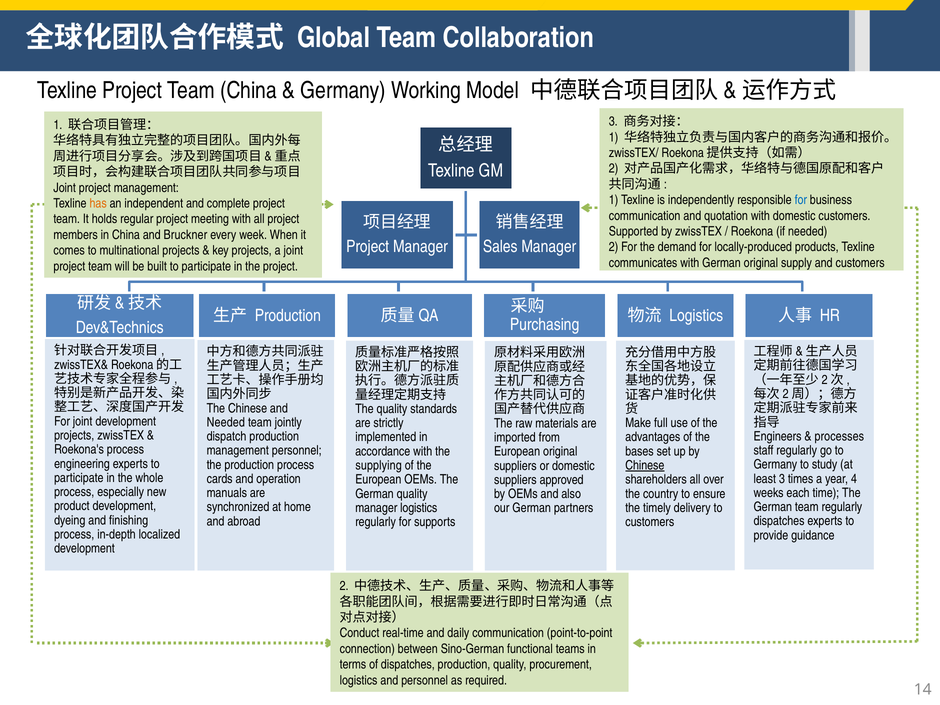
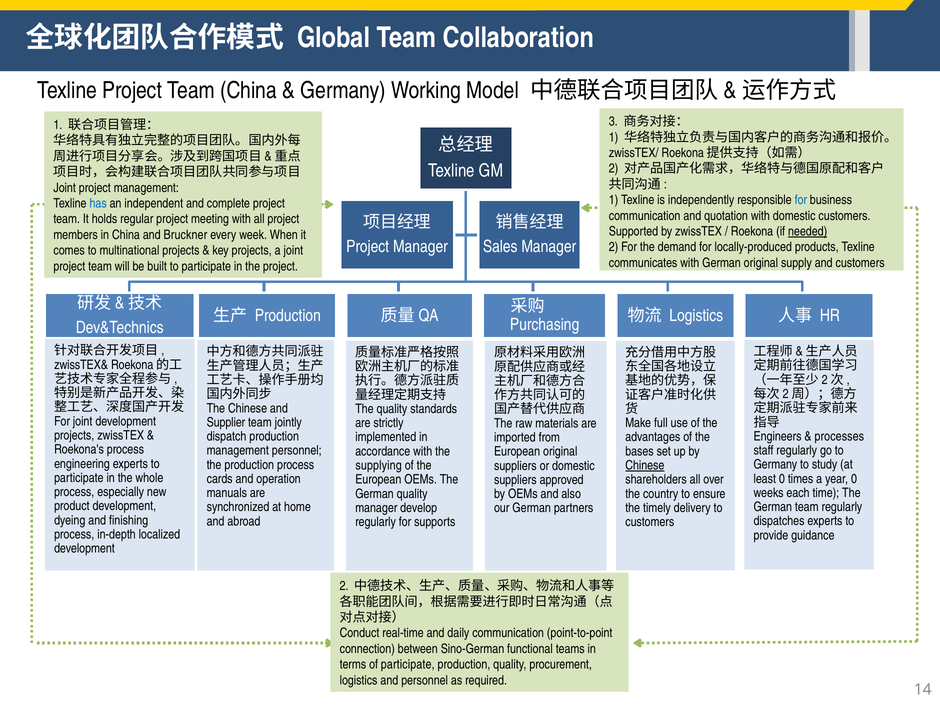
has colour: orange -> blue
needed at (808, 231) underline: none -> present
Needed at (226, 422): Needed -> Supplier
least 3: 3 -> 0
year 4: 4 -> 0
manager logistics: logistics -> develop
of dispatches: dispatches -> participate
